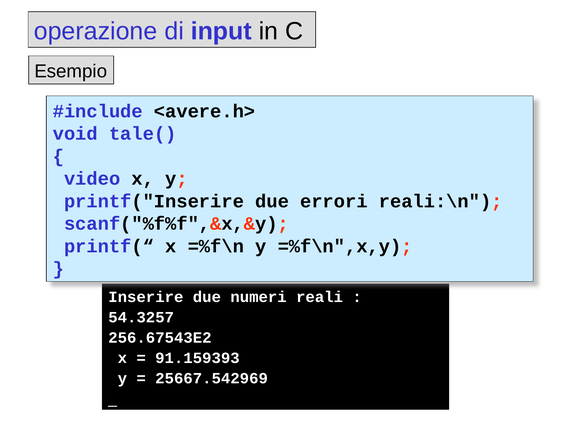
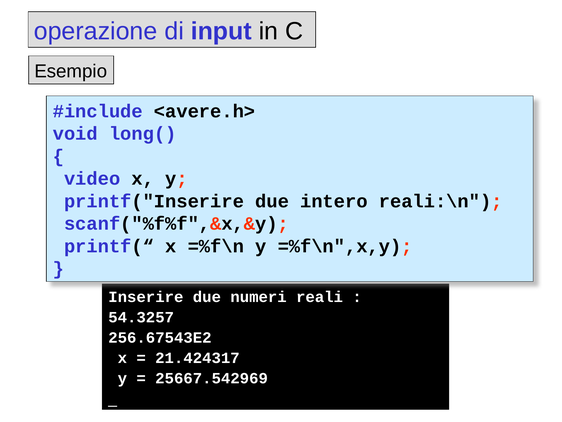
tale(: tale( -> long(
errori: errori -> intero
91.159393: 91.159393 -> 21.424317
